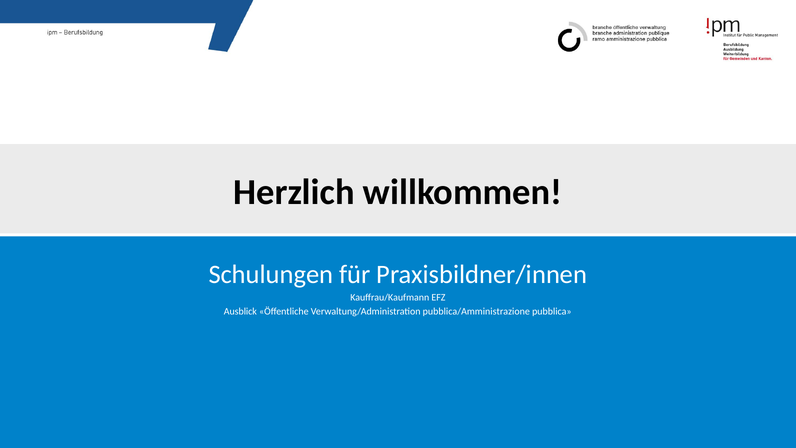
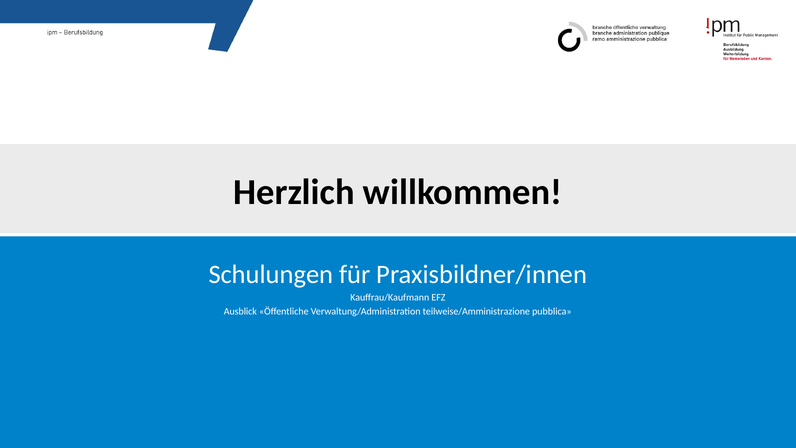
pubblica/Amministrazione: pubblica/Amministrazione -> teilweise/Amministrazione
